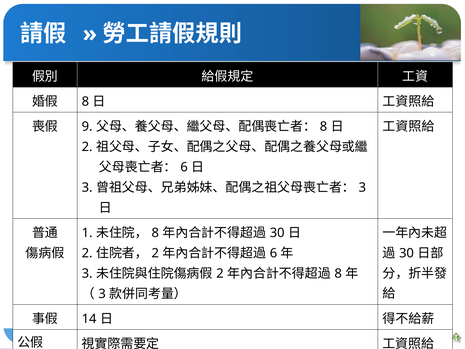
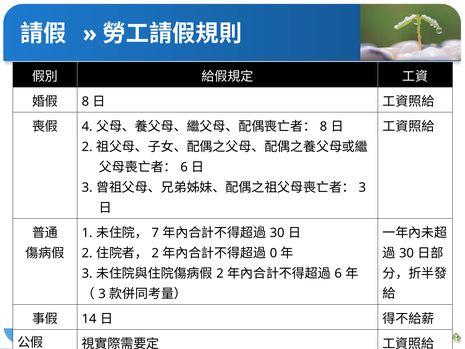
9: 9 -> 4
8 at (155, 233): 8 -> 7
6 at (273, 253): 6 -> 0
8 at (338, 273): 8 -> 6
